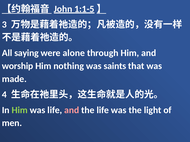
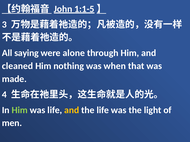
worship: worship -> cleaned
saints: saints -> when
and at (72, 110) colour: pink -> yellow
